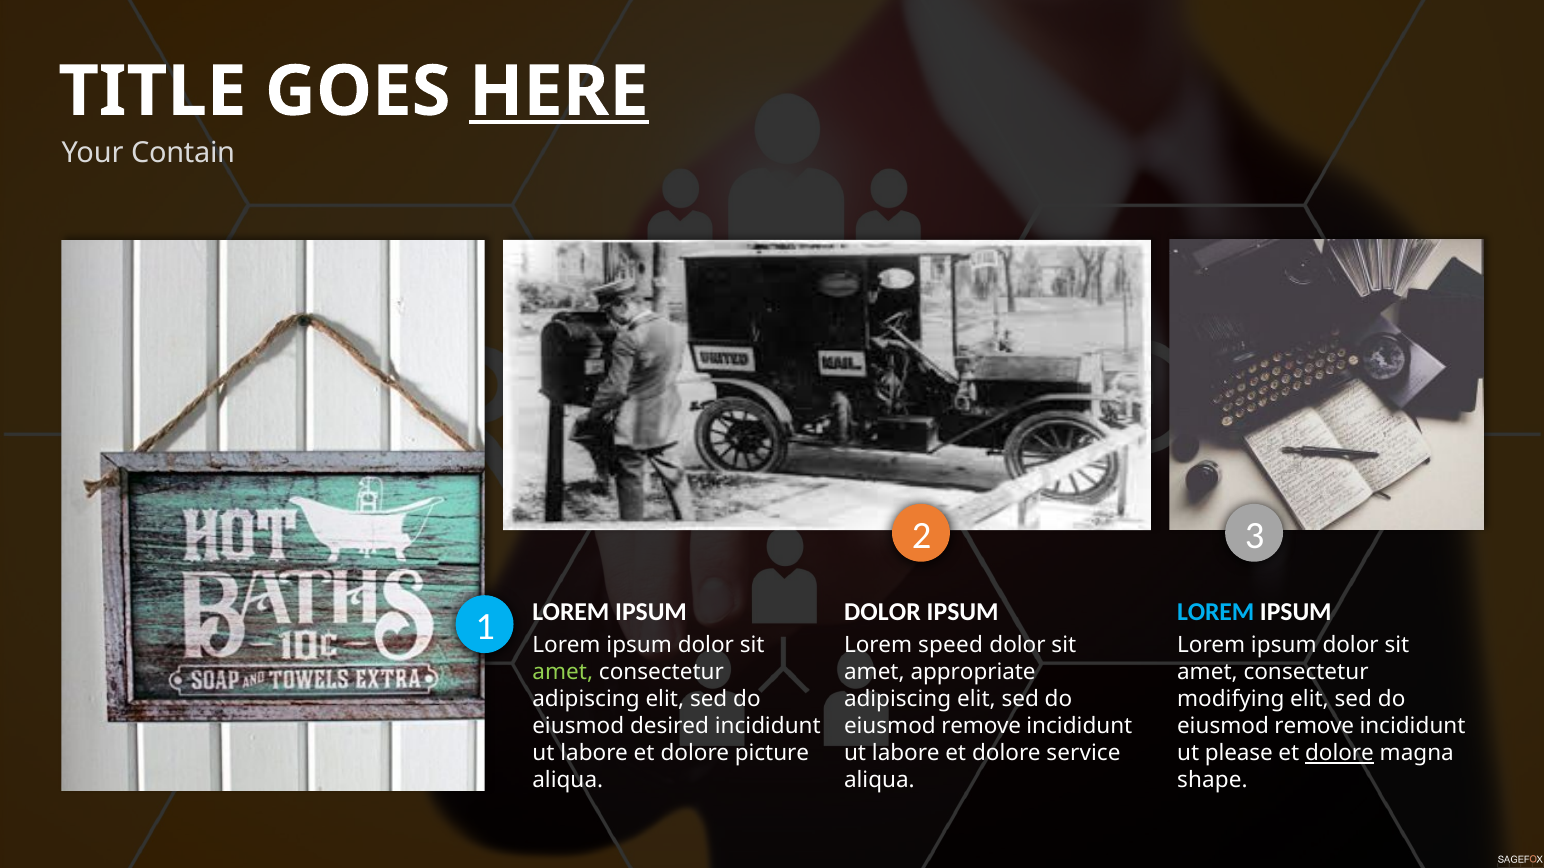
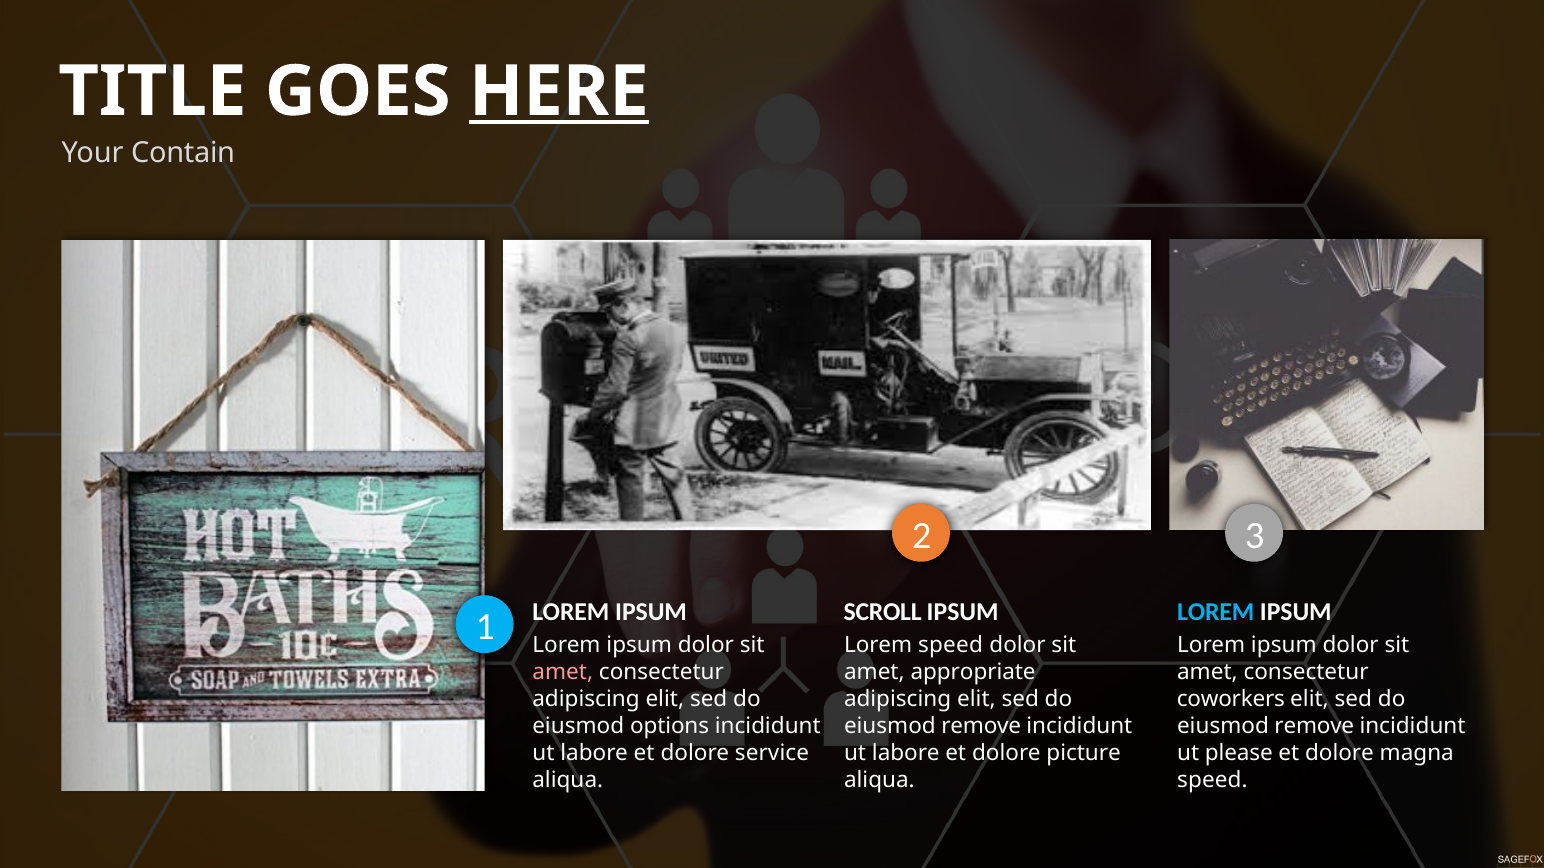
DOLOR at (882, 612): DOLOR -> SCROLL
amet at (563, 673) colour: light green -> pink
modifying: modifying -> coworkers
desired: desired -> options
picture: picture -> service
service: service -> picture
dolore at (1340, 754) underline: present -> none
shape at (1212, 781): shape -> speed
